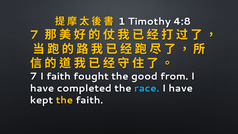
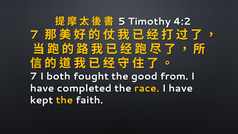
1: 1 -> 5
4:8: 4:8 -> 4:2
I faith: faith -> both
race colour: light blue -> yellow
